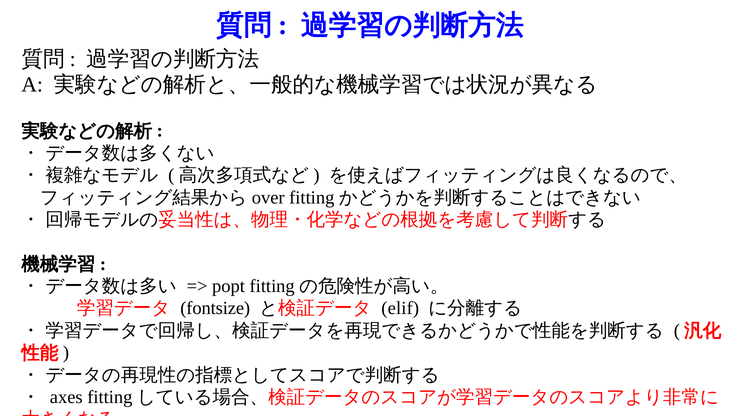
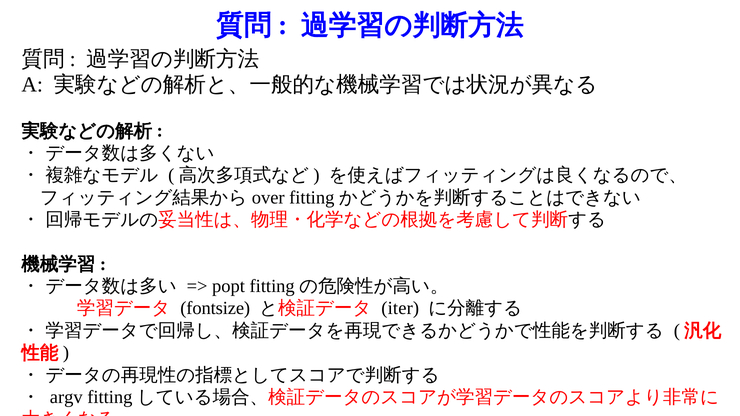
elif: elif -> iter
axes: axes -> argv
